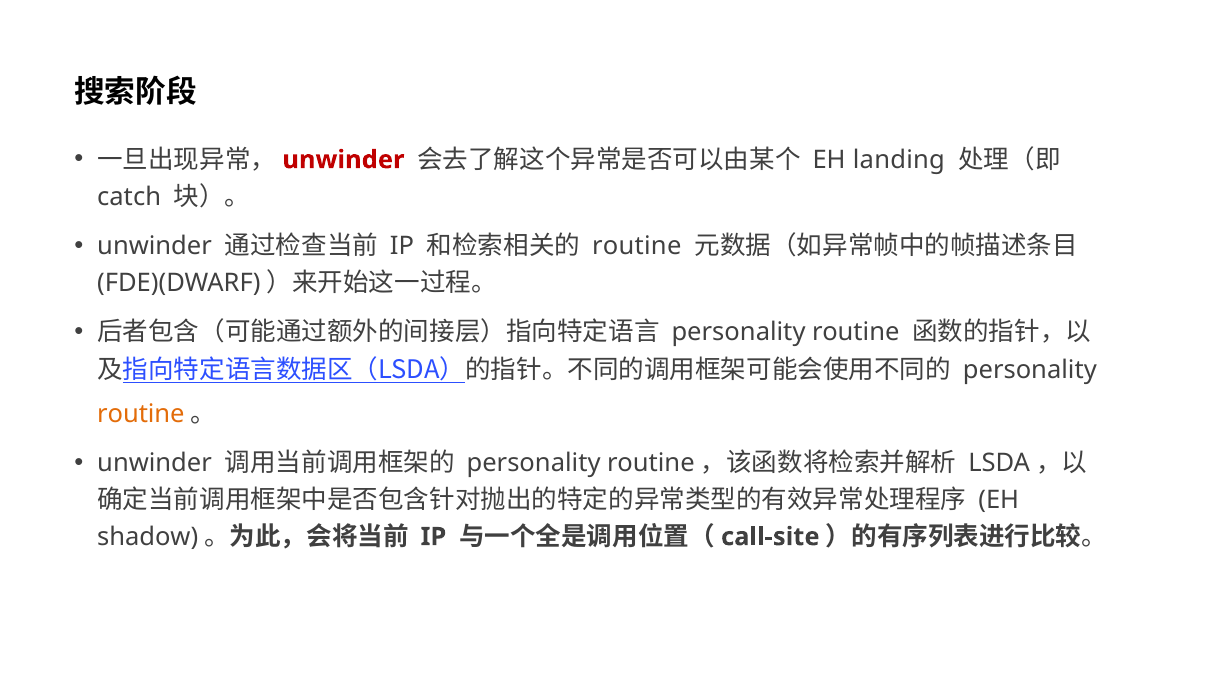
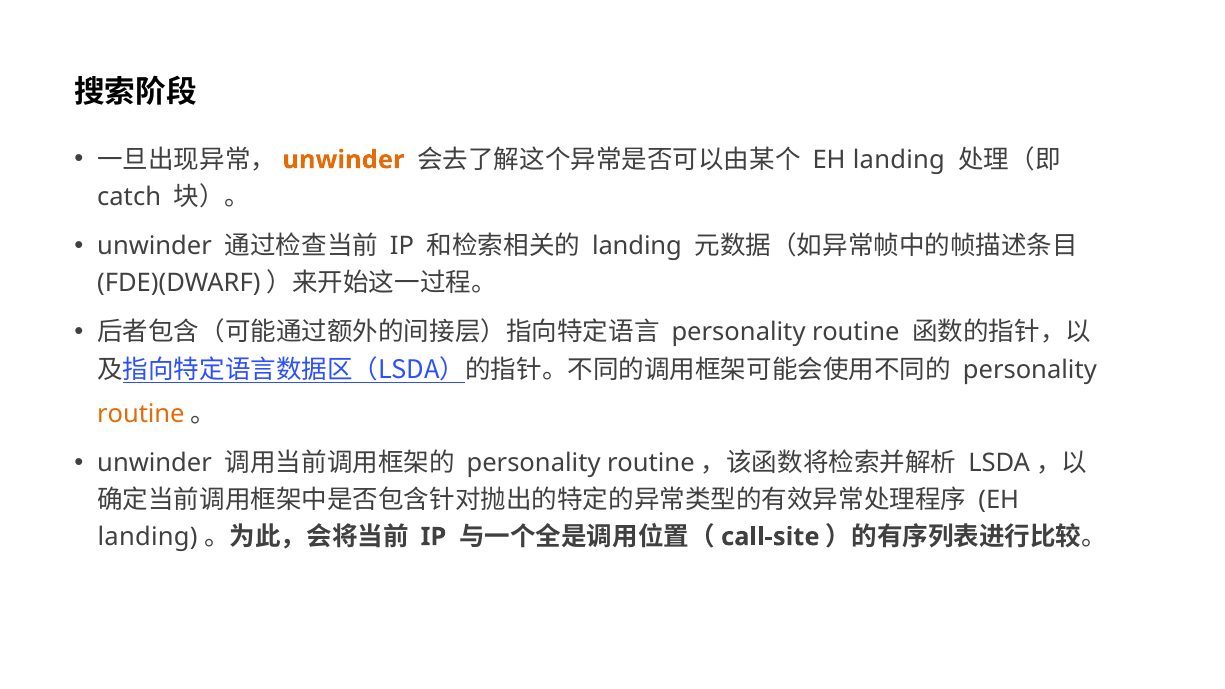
unwinder at (343, 160) colour: red -> orange
routine at (637, 246): routine -> landing
shadow at (148, 537): shadow -> landing
